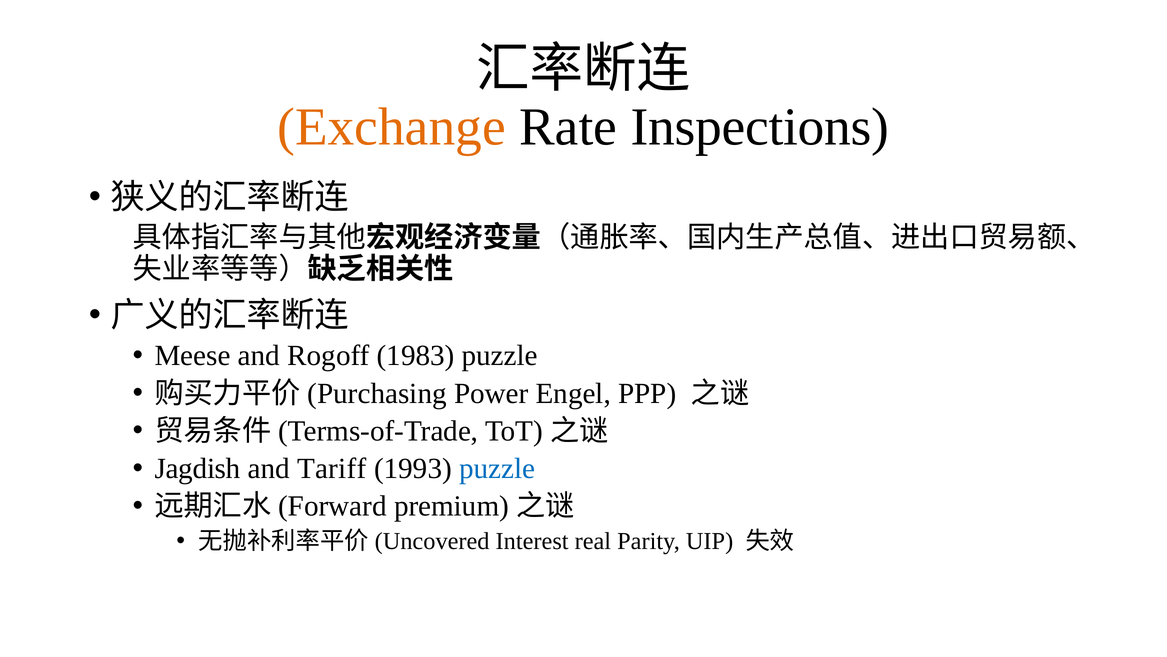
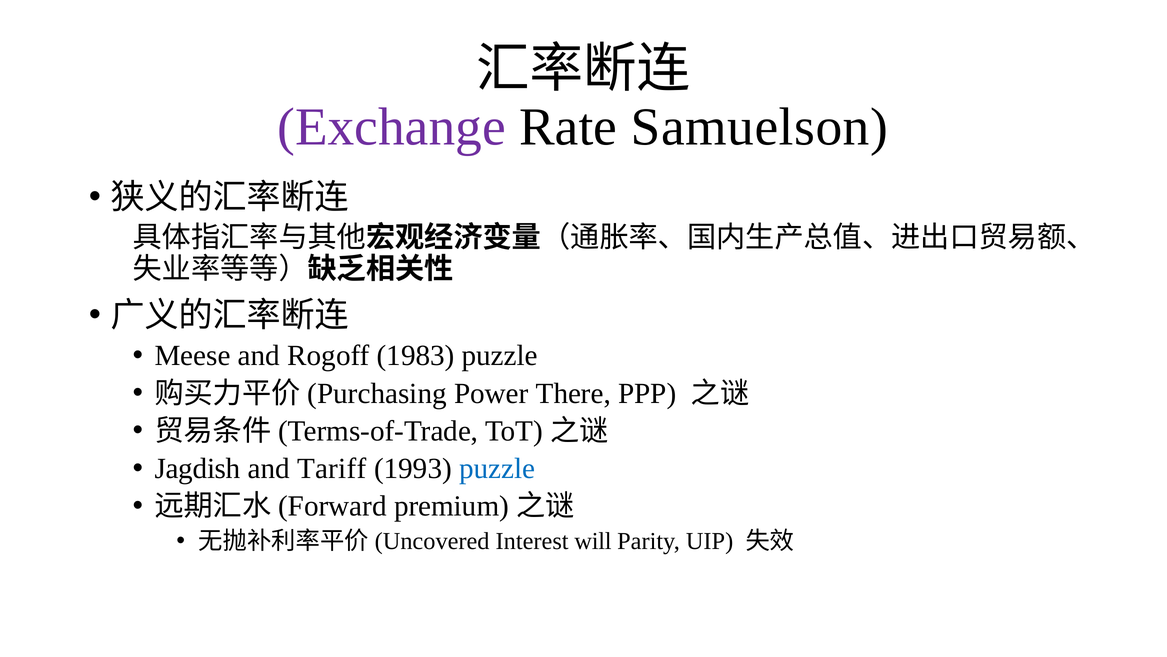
Exchange colour: orange -> purple
Inspections: Inspections -> Samuelson
Engel: Engel -> There
real: real -> will
